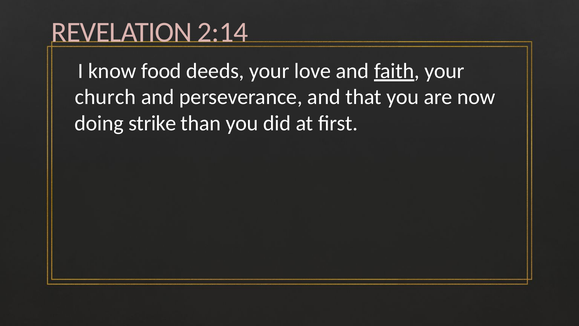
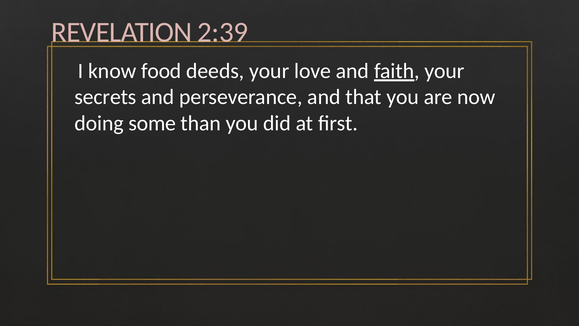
2:14: 2:14 -> 2:39
church: church -> secrets
strike: strike -> some
